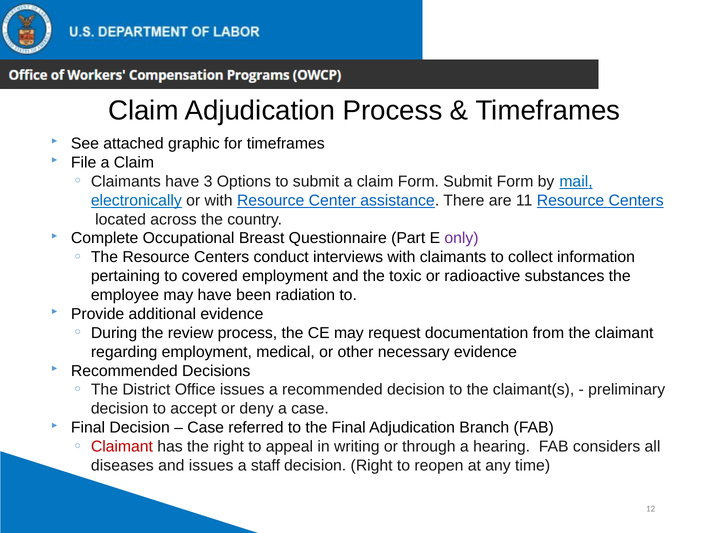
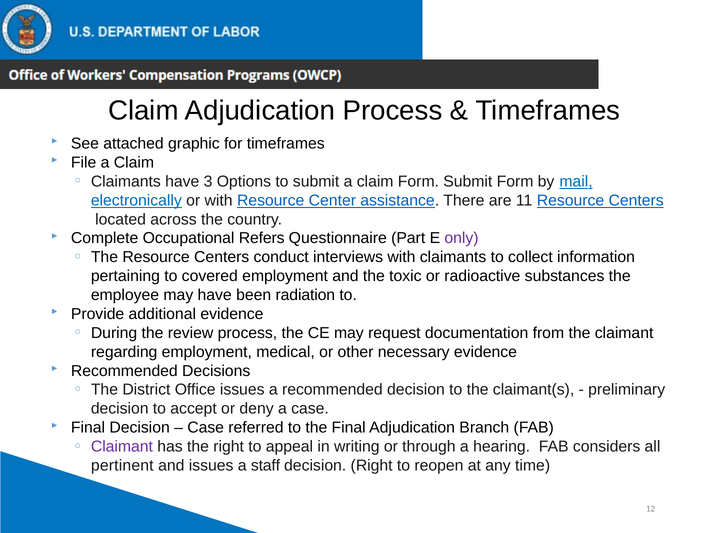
Breast: Breast -> Refers
Claimant at (122, 447) colour: red -> purple
diseases: diseases -> pertinent
